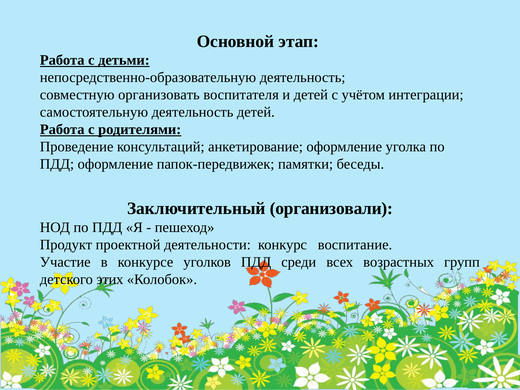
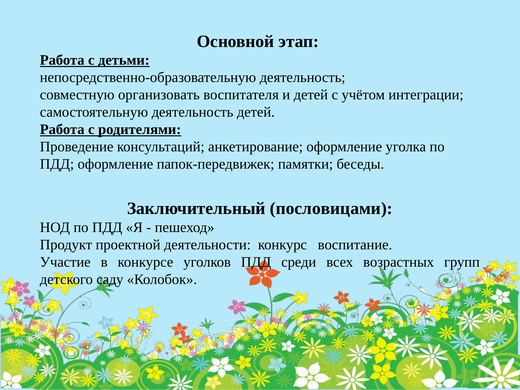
организовали: организовали -> пословицами
этих: этих -> саду
